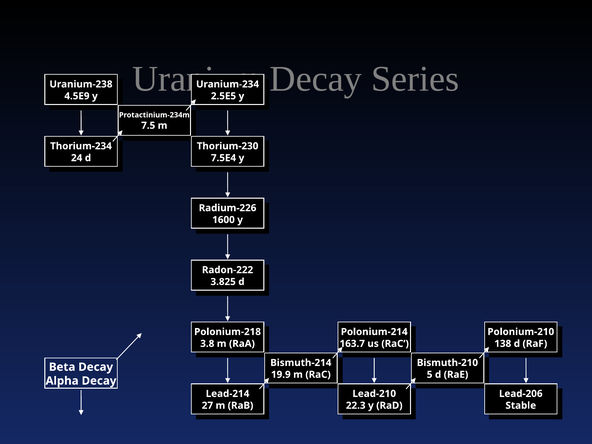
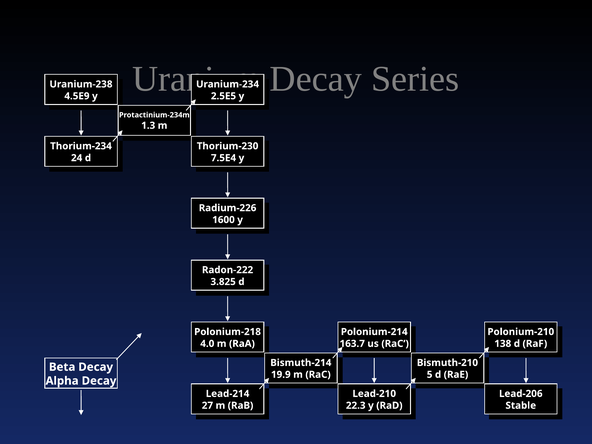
7.5: 7.5 -> 1.3
3.8: 3.8 -> 4.0
